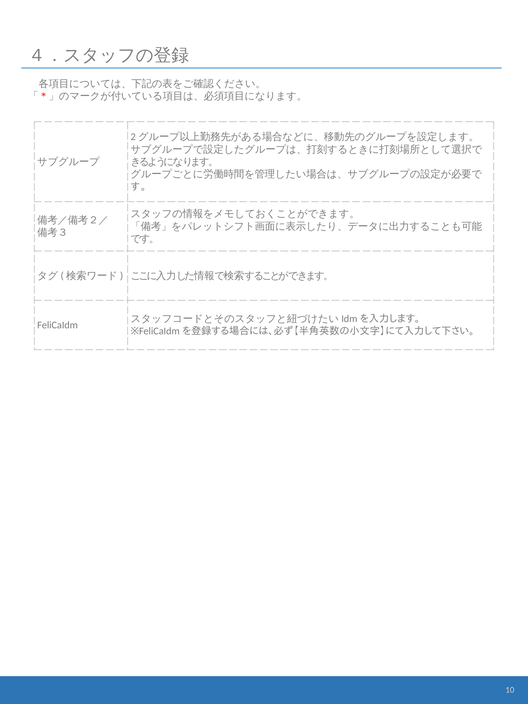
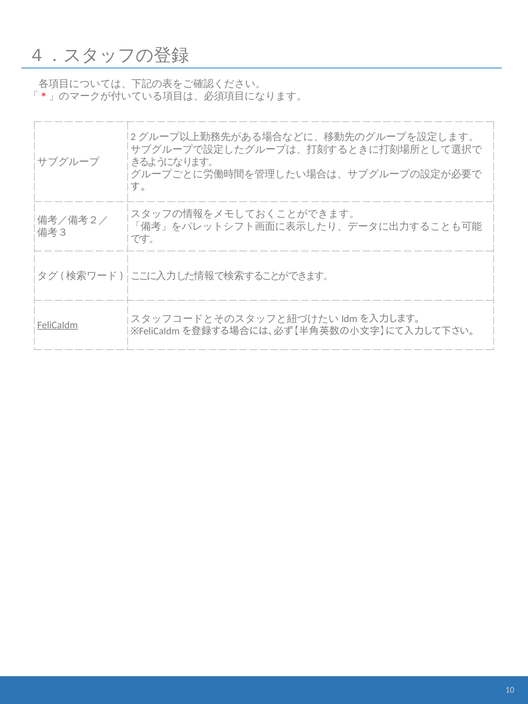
FeliCaIdm underline: none -> present
